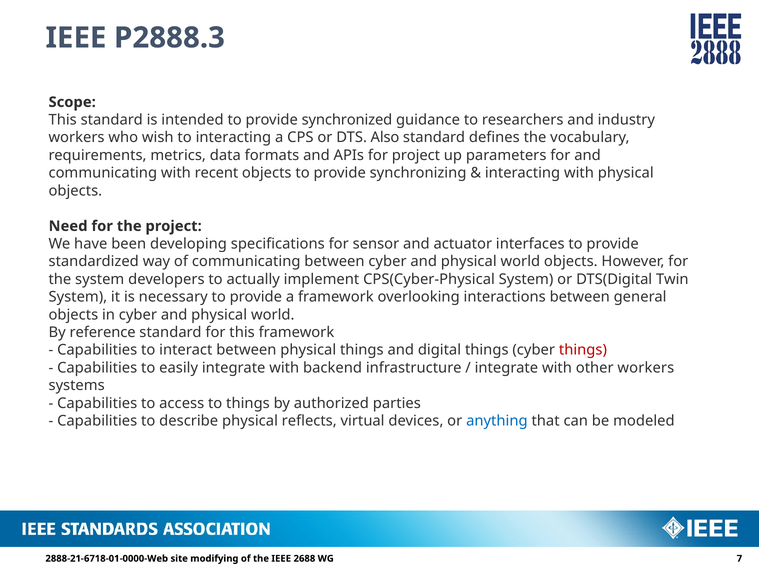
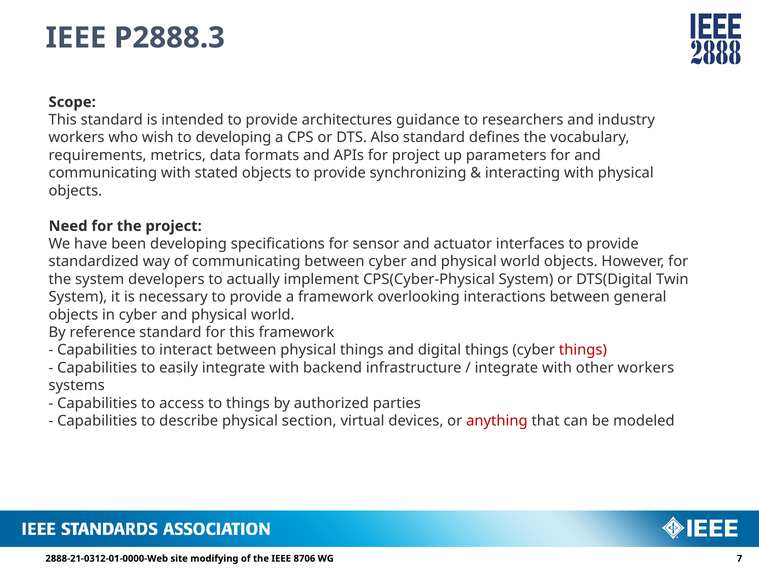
synchronized: synchronized -> architectures
to interacting: interacting -> developing
recent: recent -> stated
reflects: reflects -> section
anything colour: blue -> red
2888-21-6718-01-0000-Web: 2888-21-6718-01-0000-Web -> 2888-21-0312-01-0000-Web
2688: 2688 -> 8706
